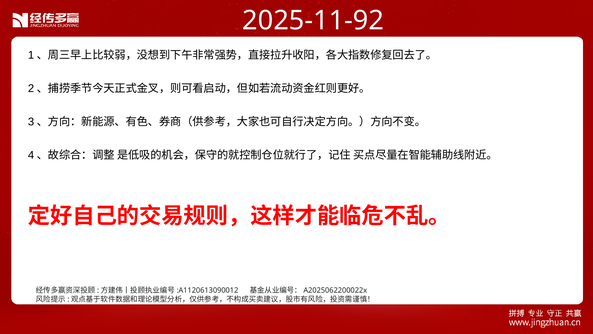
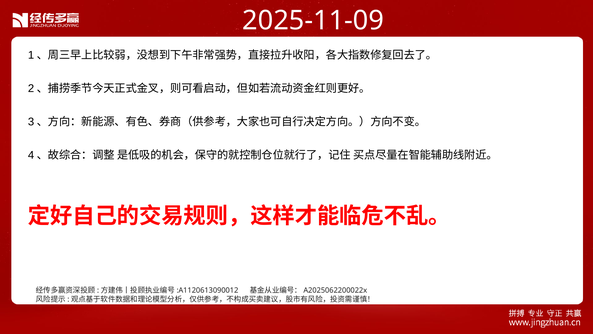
2025-11-92: 2025-11-92 -> 2025-11-09
